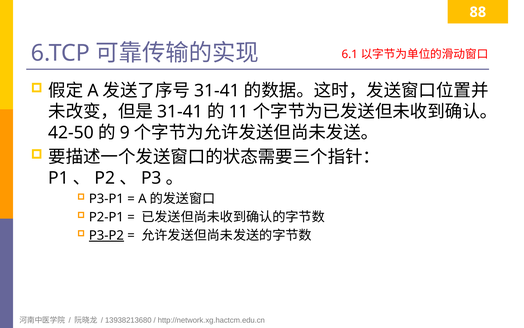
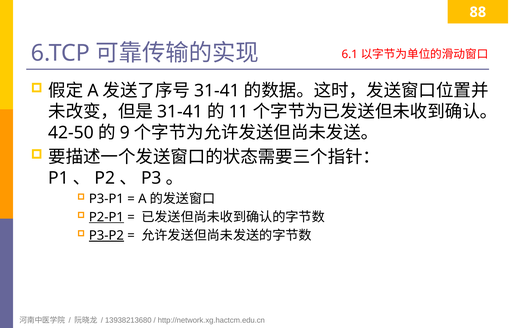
P2-P1 underline: none -> present
